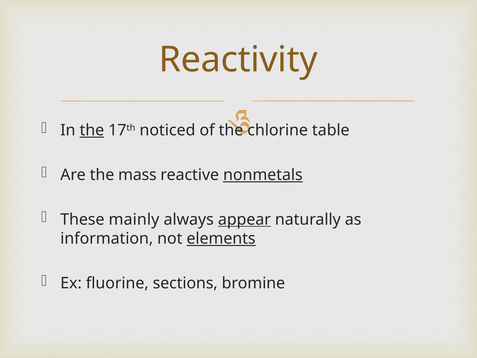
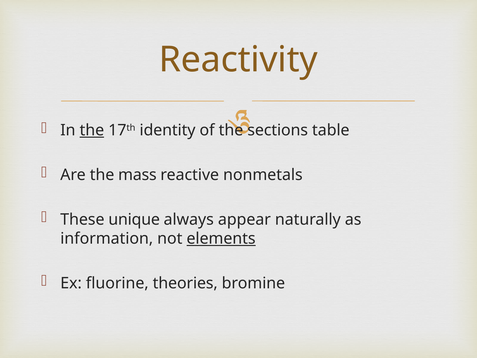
noticed: noticed -> identity
chlorine: chlorine -> sections
nonmetals underline: present -> none
mainly: mainly -> unique
appear underline: present -> none
sections: sections -> theories
